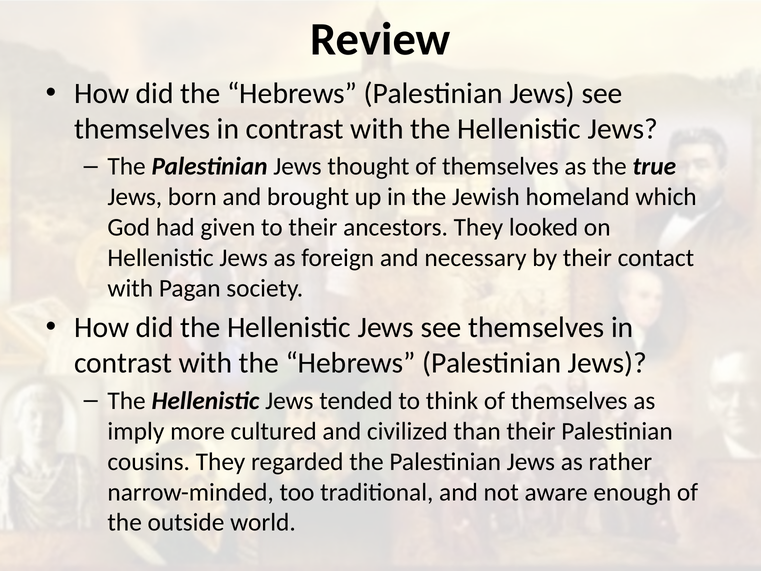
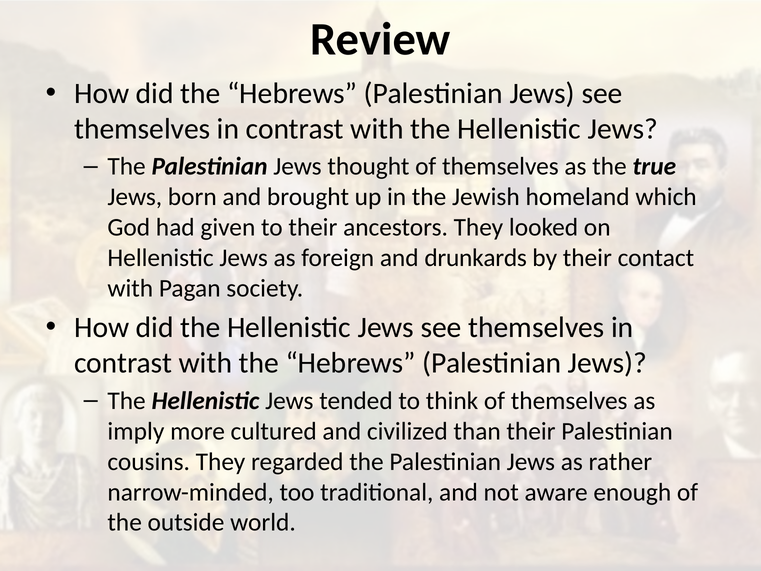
necessary: necessary -> drunkards
